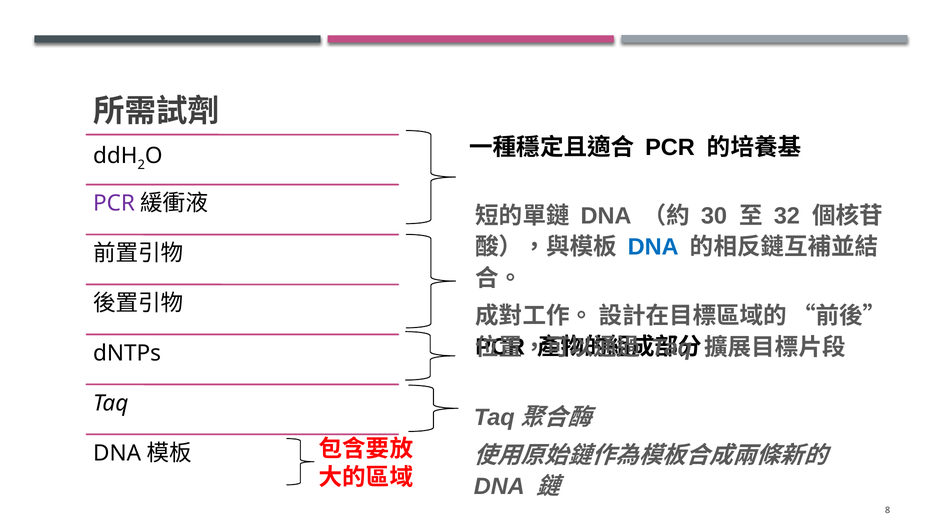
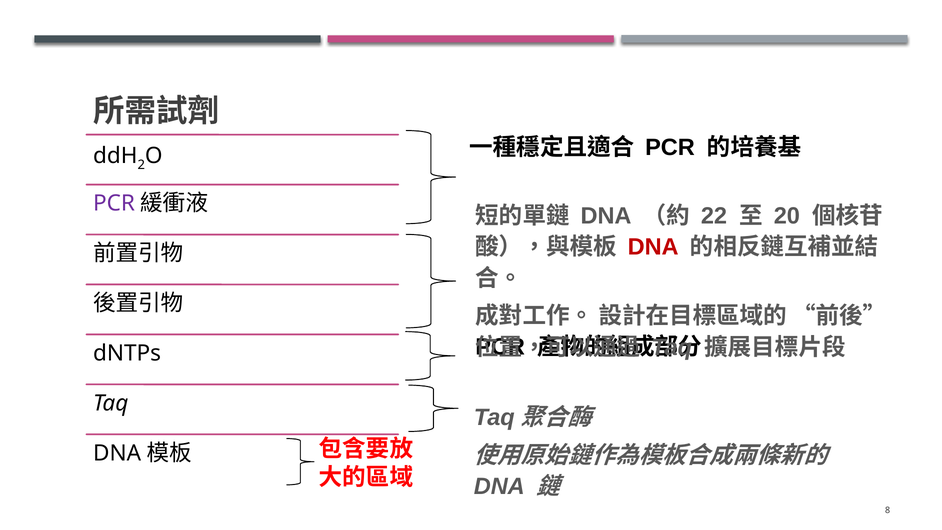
30: 30 -> 22
32: 32 -> 20
DNA at (653, 247) colour: blue -> red
